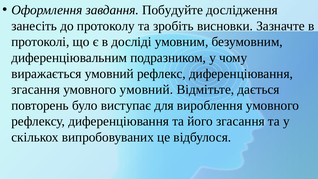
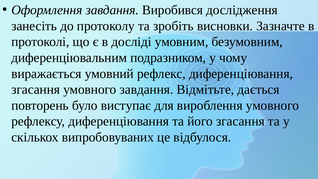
Побудуйте: Побудуйте -> Виробився
умовного умовний: умовний -> завдання
